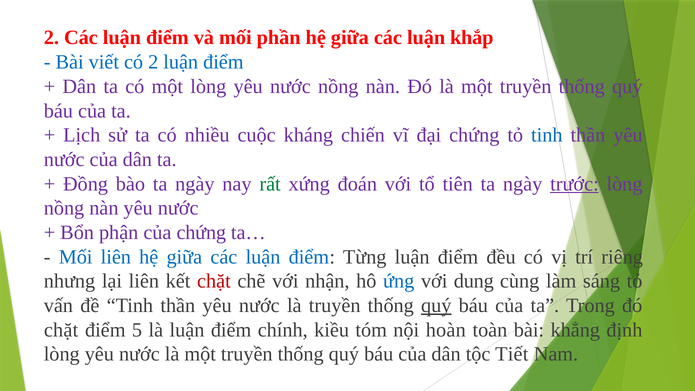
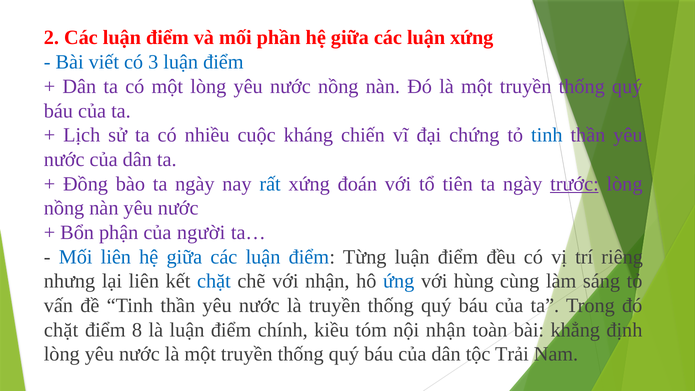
luận khắp: khắp -> xứng
có 2: 2 -> 3
rất colour: green -> blue
của chứng: chứng -> người
chặt at (214, 281) colour: red -> blue
dung: dung -> hùng
quý at (436, 306) underline: present -> none
5: 5 -> 8
nội hoàn: hoàn -> nhận
Tiết: Tiết -> Trải
